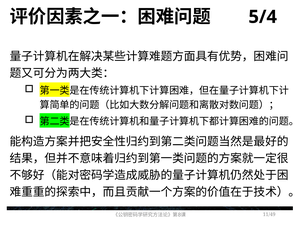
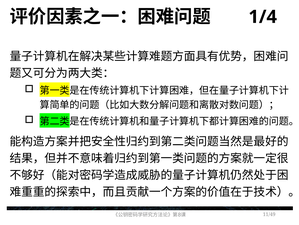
5/4: 5/4 -> 1/4
